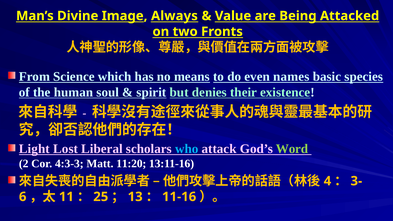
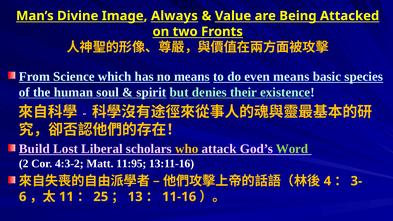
even names: names -> means
Light: Light -> Build
who colour: light blue -> yellow
4:3-3: 4:3-3 -> 4:3-2
11:20: 11:20 -> 11:95
